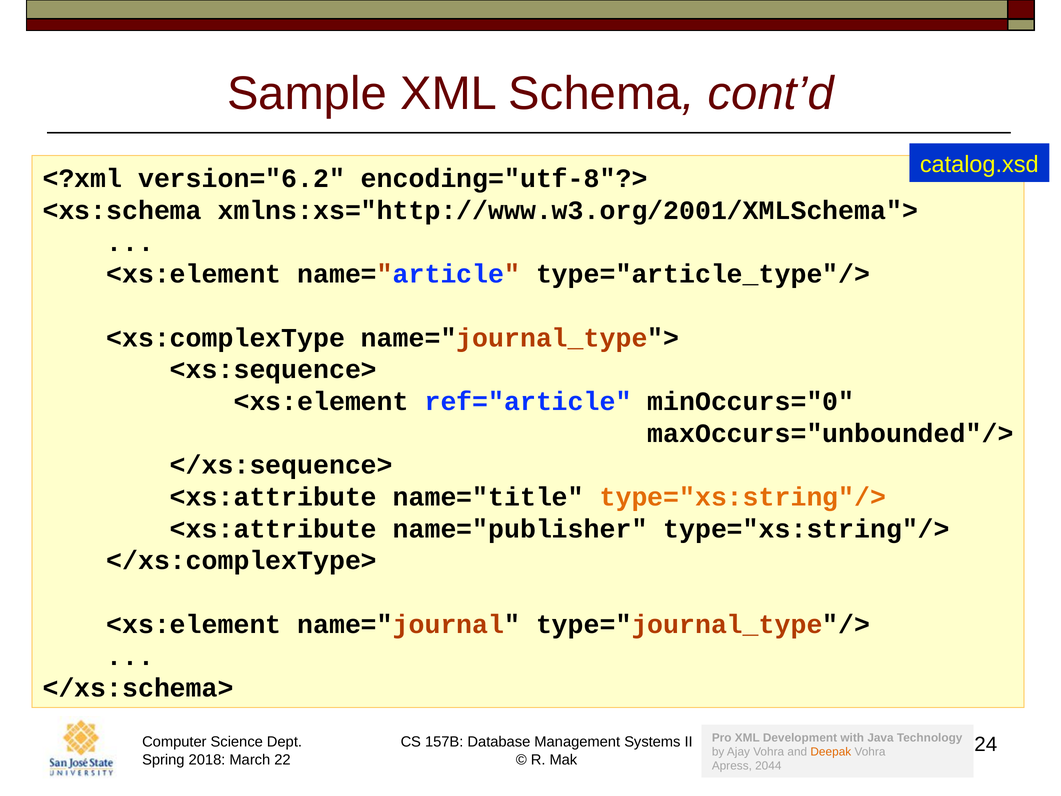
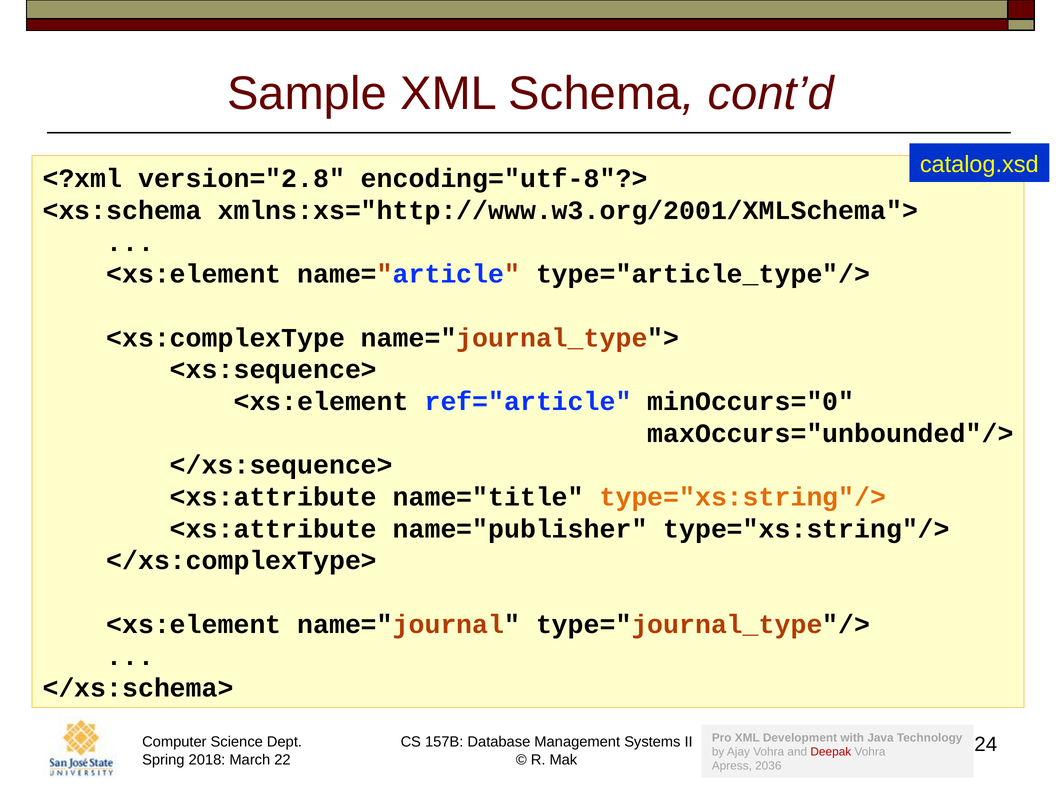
version="6.2: version="6.2 -> version="2.8
Deepak colour: orange -> red
2044: 2044 -> 2036
